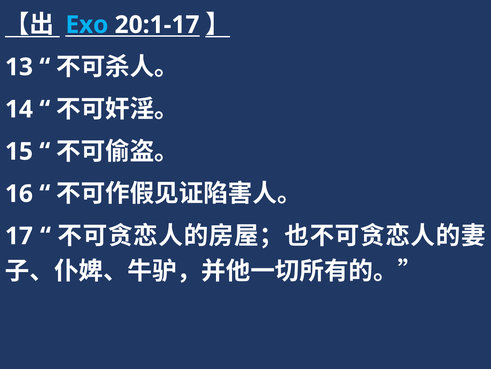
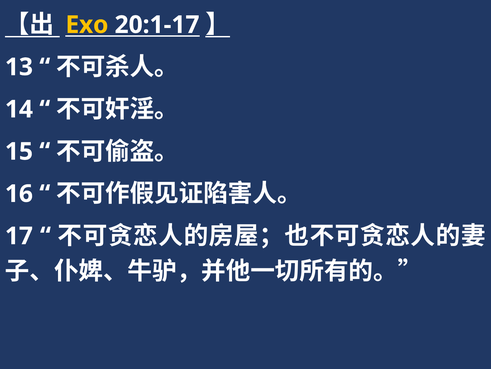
Exo colour: light blue -> yellow
